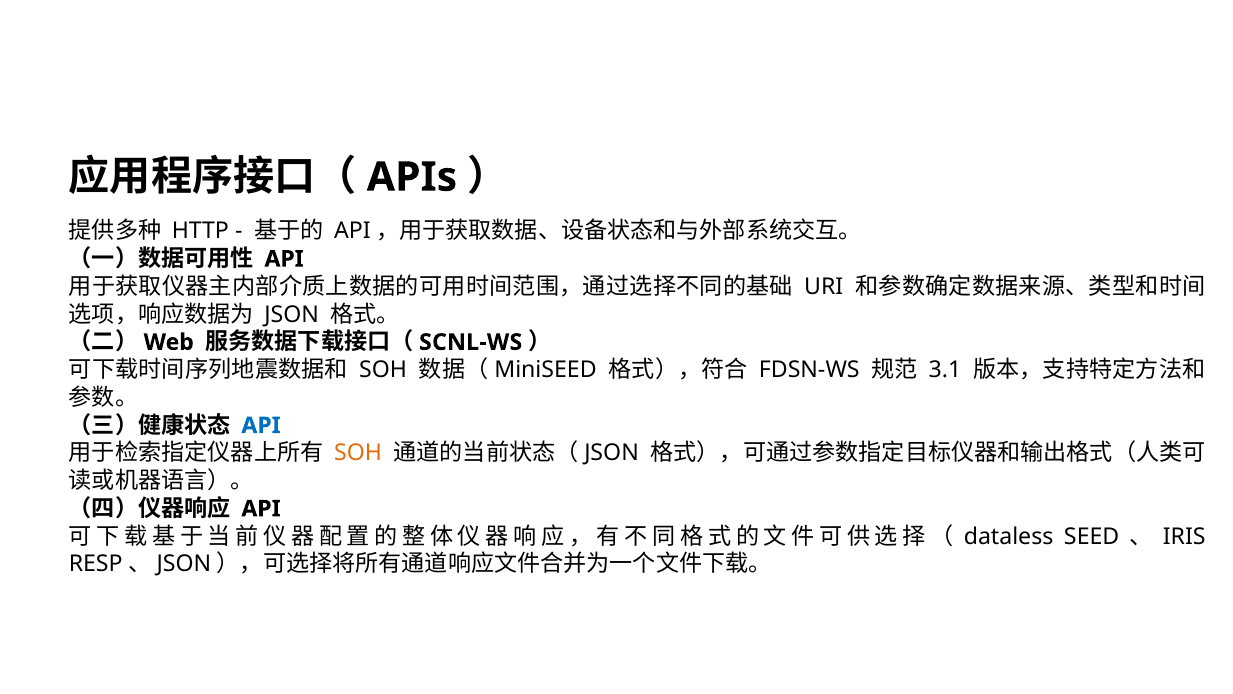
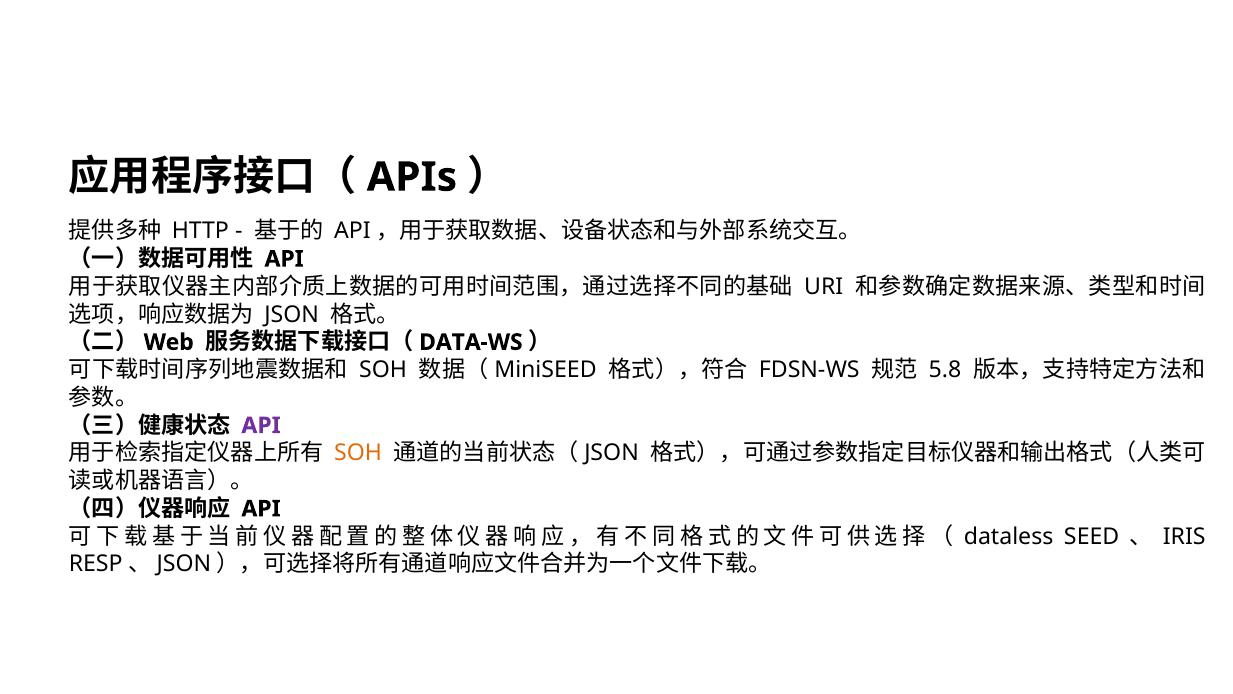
SCNL-WS: SCNL-WS -> DATA-WS
3.1: 3.1 -> 5.8
API at (261, 425) colour: blue -> purple
